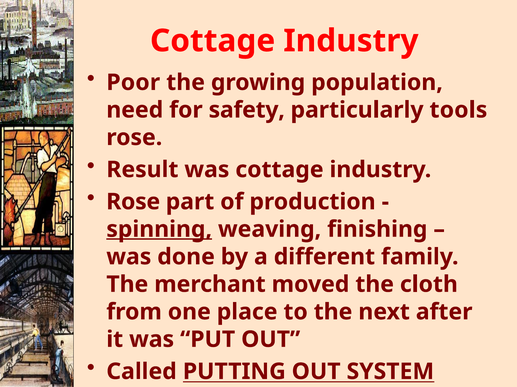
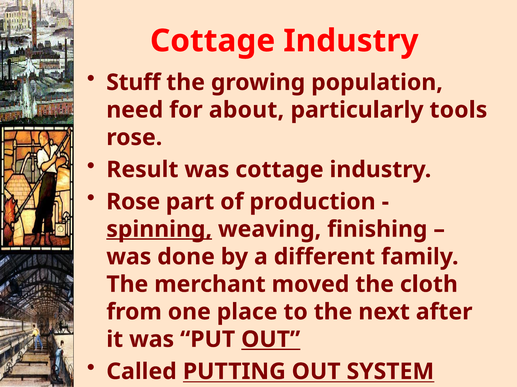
Poor: Poor -> Stuff
safety: safety -> about
OUT at (271, 340) underline: none -> present
